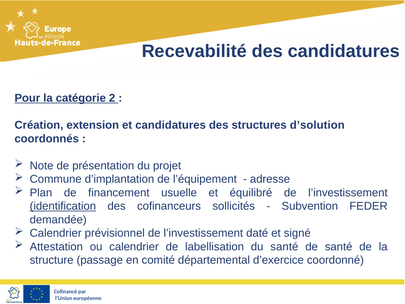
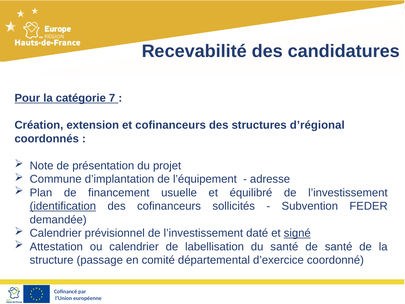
2: 2 -> 7
et candidatures: candidatures -> cofinanceurs
d’solution: d’solution -> d’régional
signé underline: none -> present
